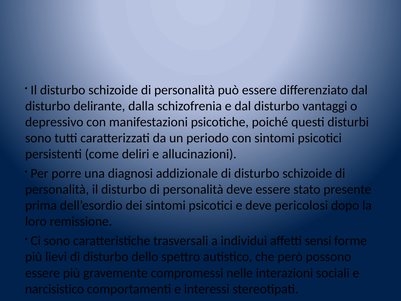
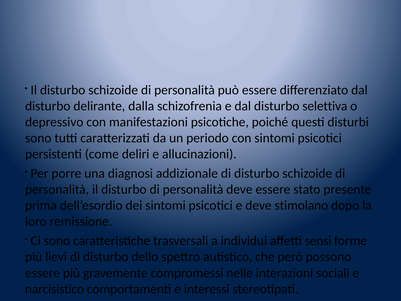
vantaggi: vantaggi -> selettiva
pericolosi: pericolosi -> stimolano
